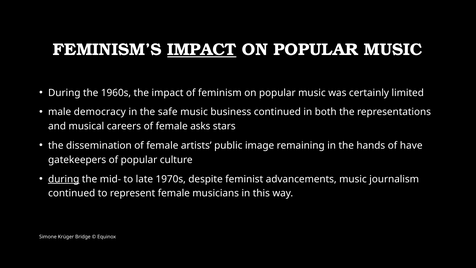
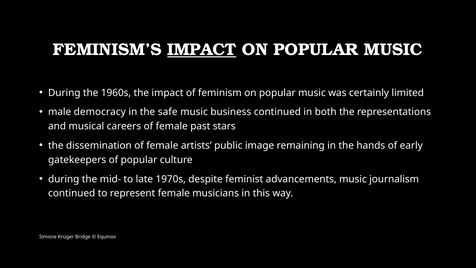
asks: asks -> past
have: have -> early
during at (64, 179) underline: present -> none
